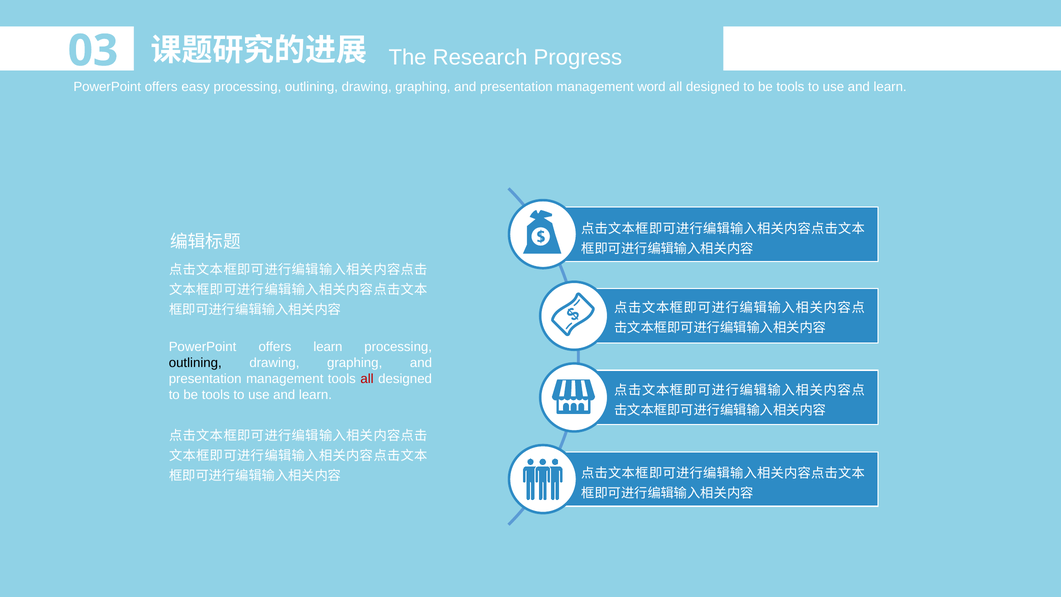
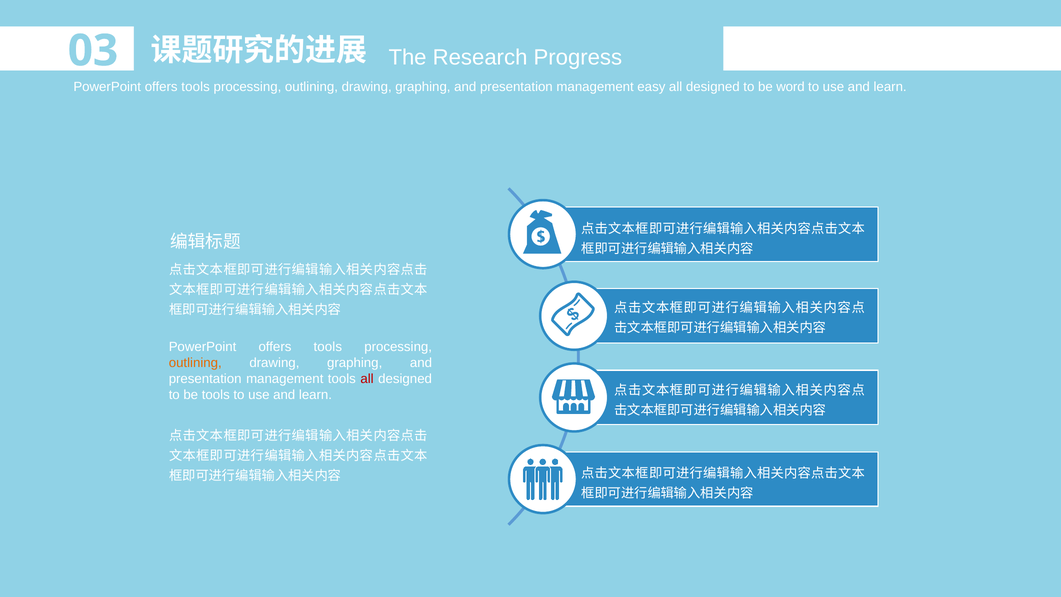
easy at (196, 87): easy -> tools
word: word -> easy
tools at (790, 87): tools -> word
learn at (328, 347): learn -> tools
outlining at (195, 363) colour: black -> orange
